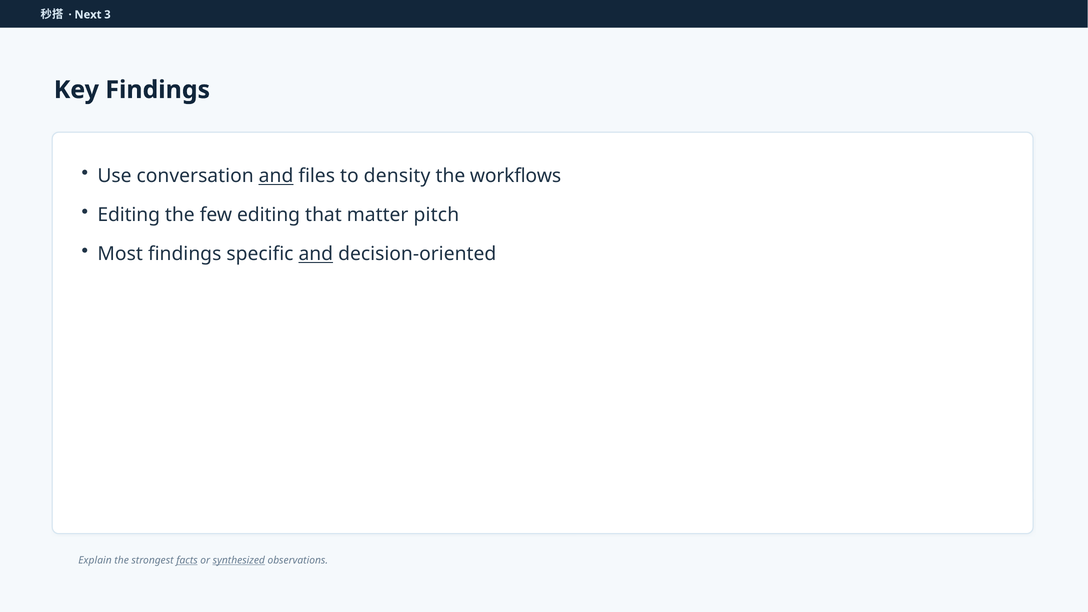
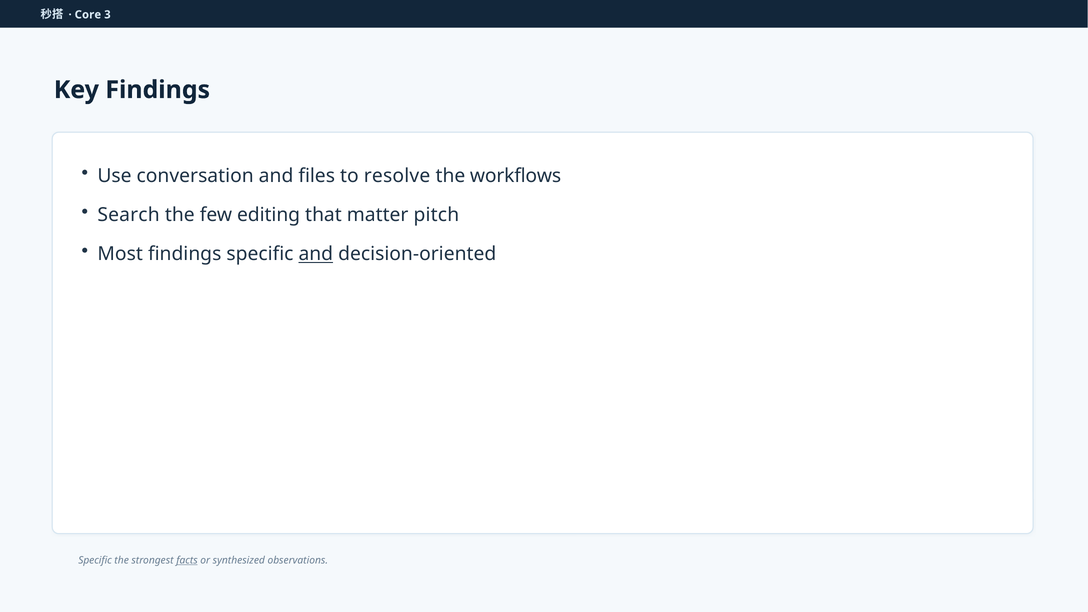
Next: Next -> Core
and at (276, 176) underline: present -> none
density: density -> resolve
Editing at (129, 215): Editing -> Search
Explain at (95, 560): Explain -> Specific
synthesized underline: present -> none
